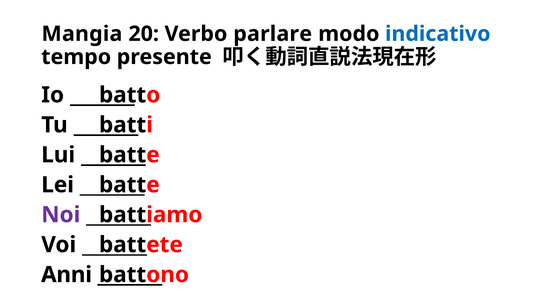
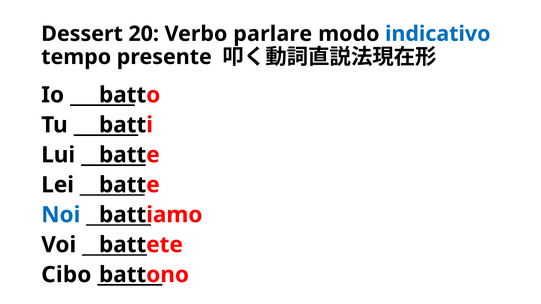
Mangia: Mangia -> Dessert
Noi colour: purple -> blue
Anni: Anni -> Cibo
